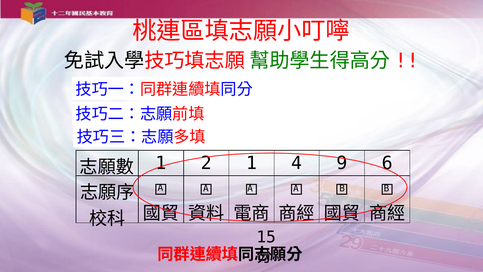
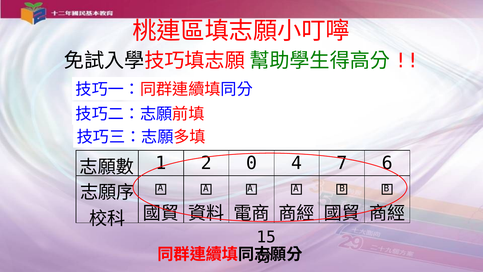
2 1: 1 -> 0
9: 9 -> 7
